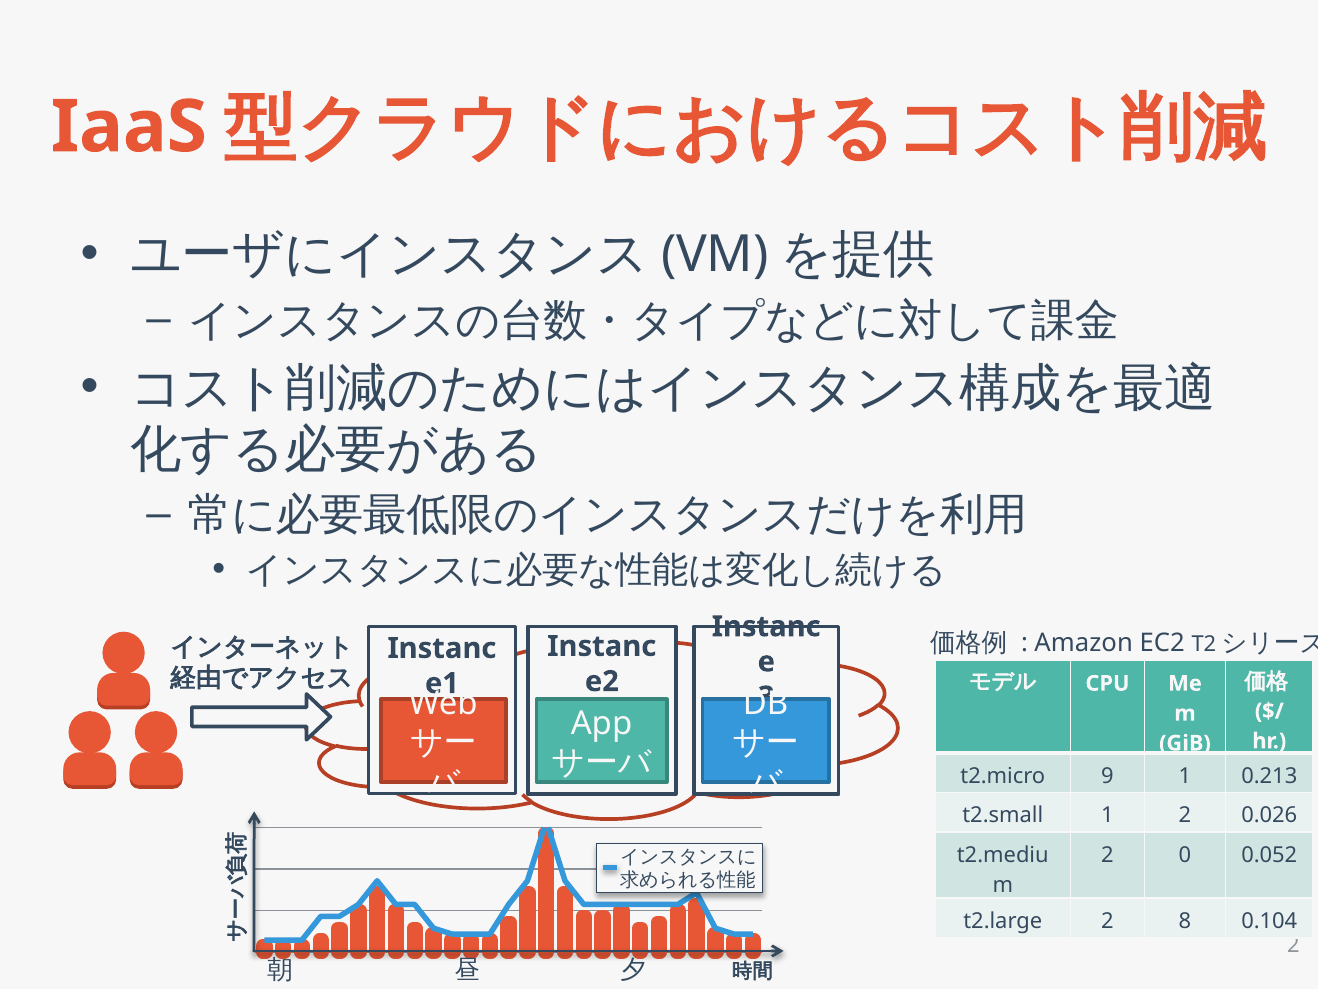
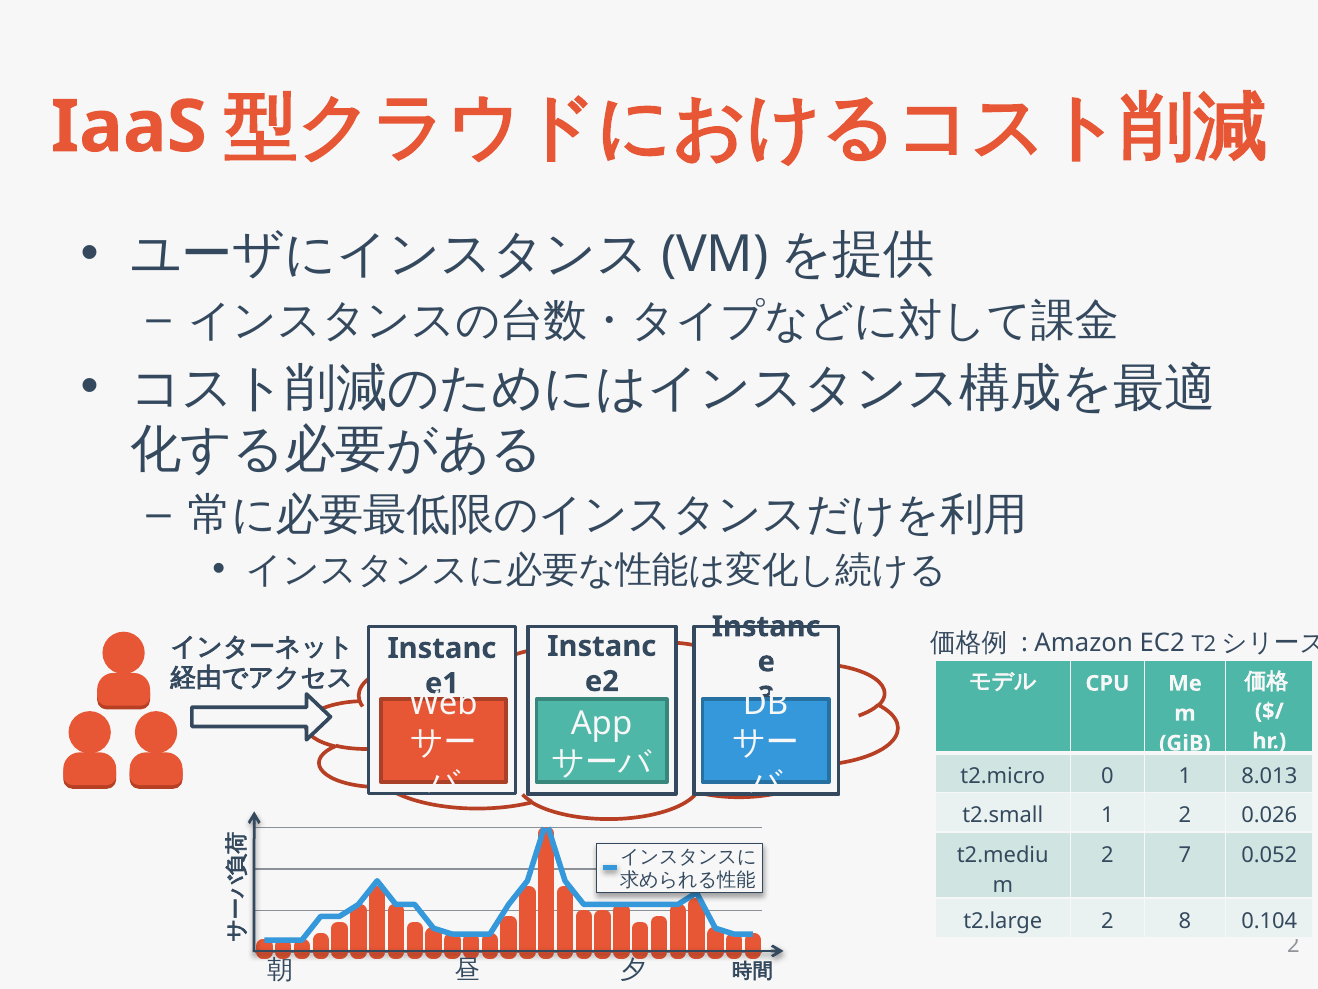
9: 9 -> 0
0.213: 0.213 -> 8.013
0: 0 -> 7
